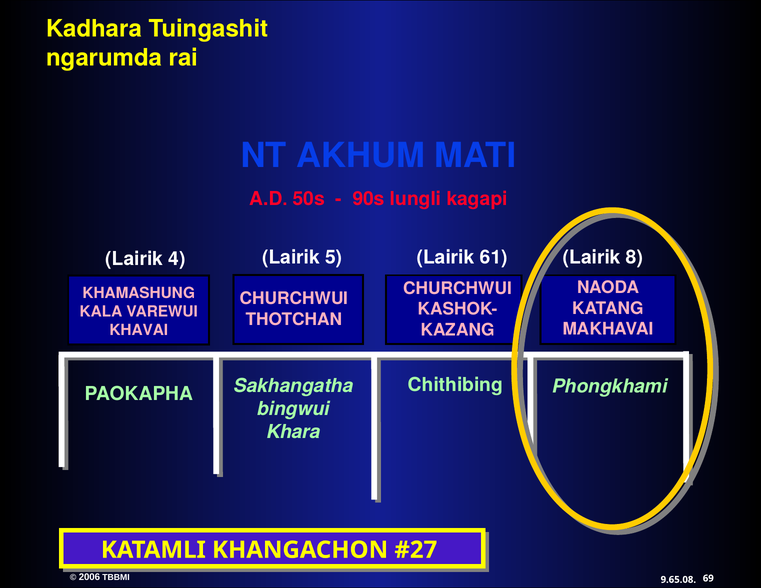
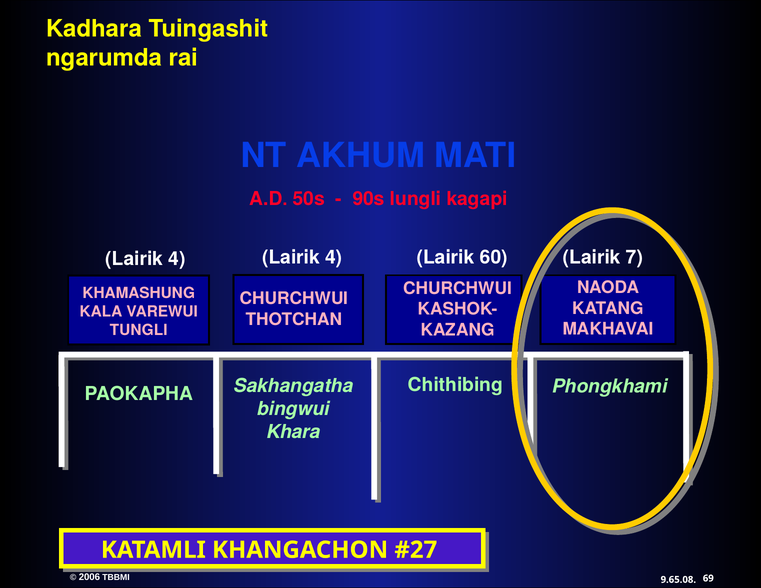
5 at (334, 258): 5 -> 4
61: 61 -> 60
8: 8 -> 7
KHAVAI: KHAVAI -> TUNGLI
